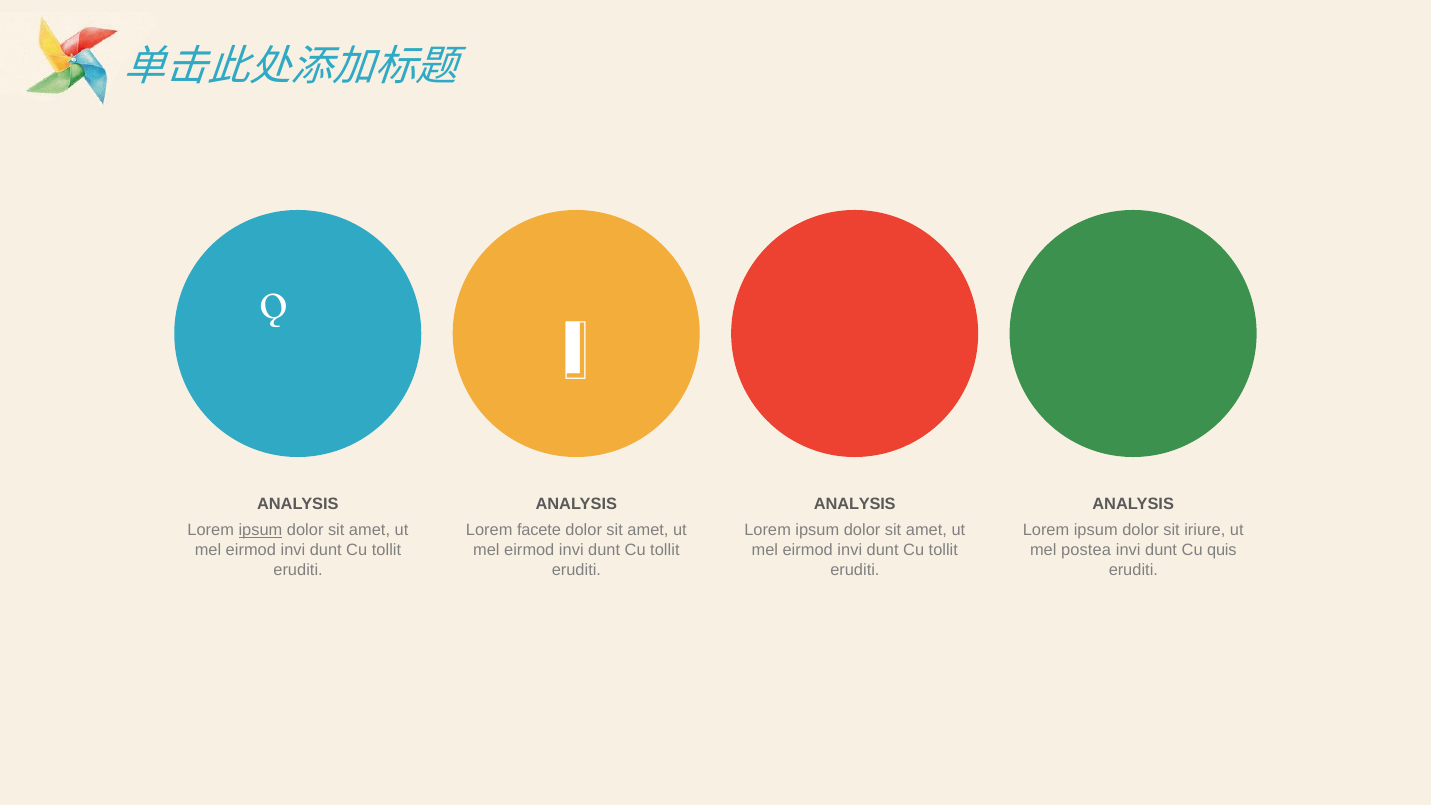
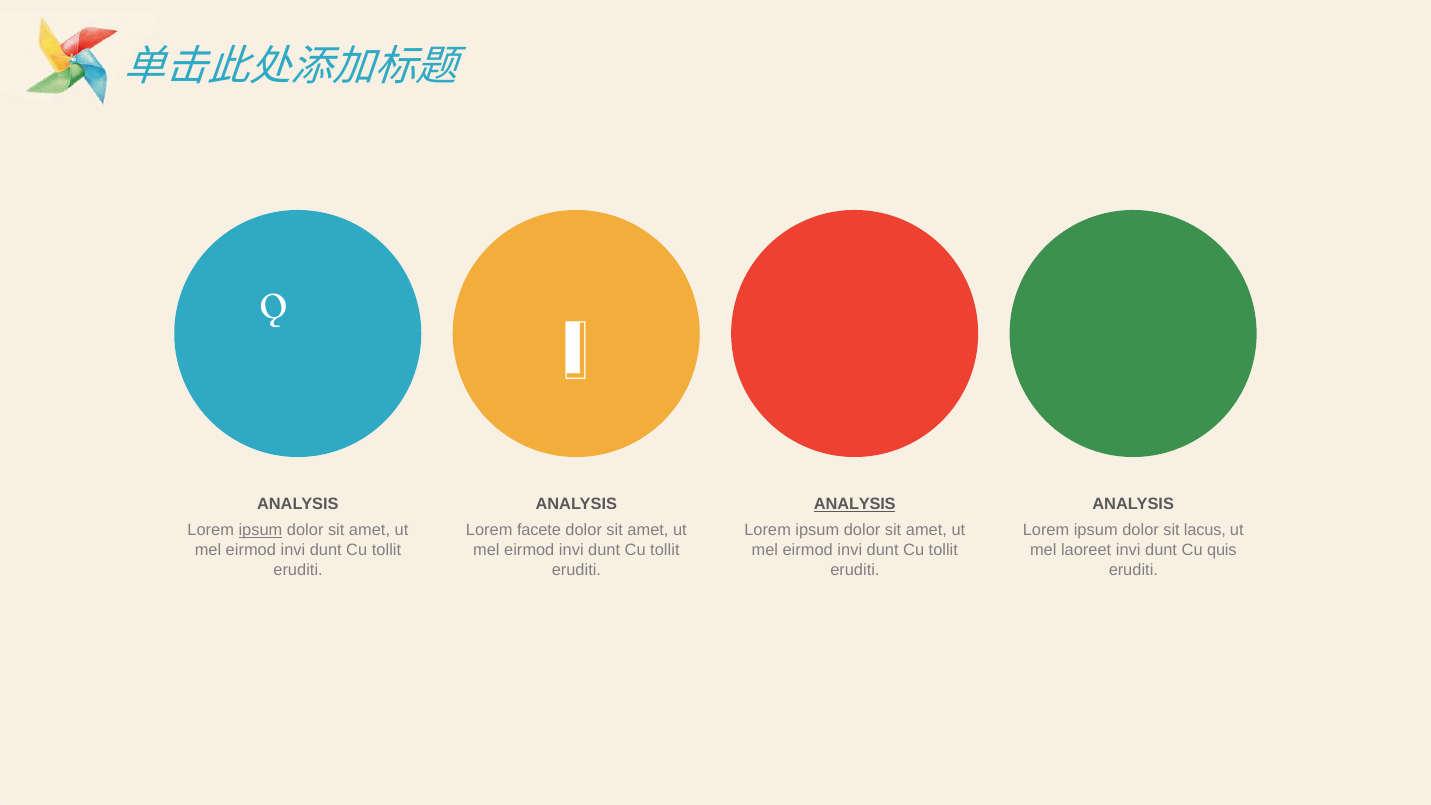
ANALYSIS at (855, 504) underline: none -> present
iriure: iriure -> lacus
postea: postea -> laoreet
